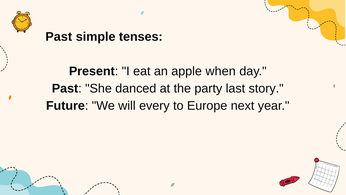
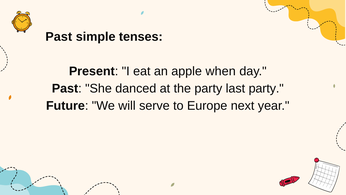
last story: story -> party
every: every -> serve
